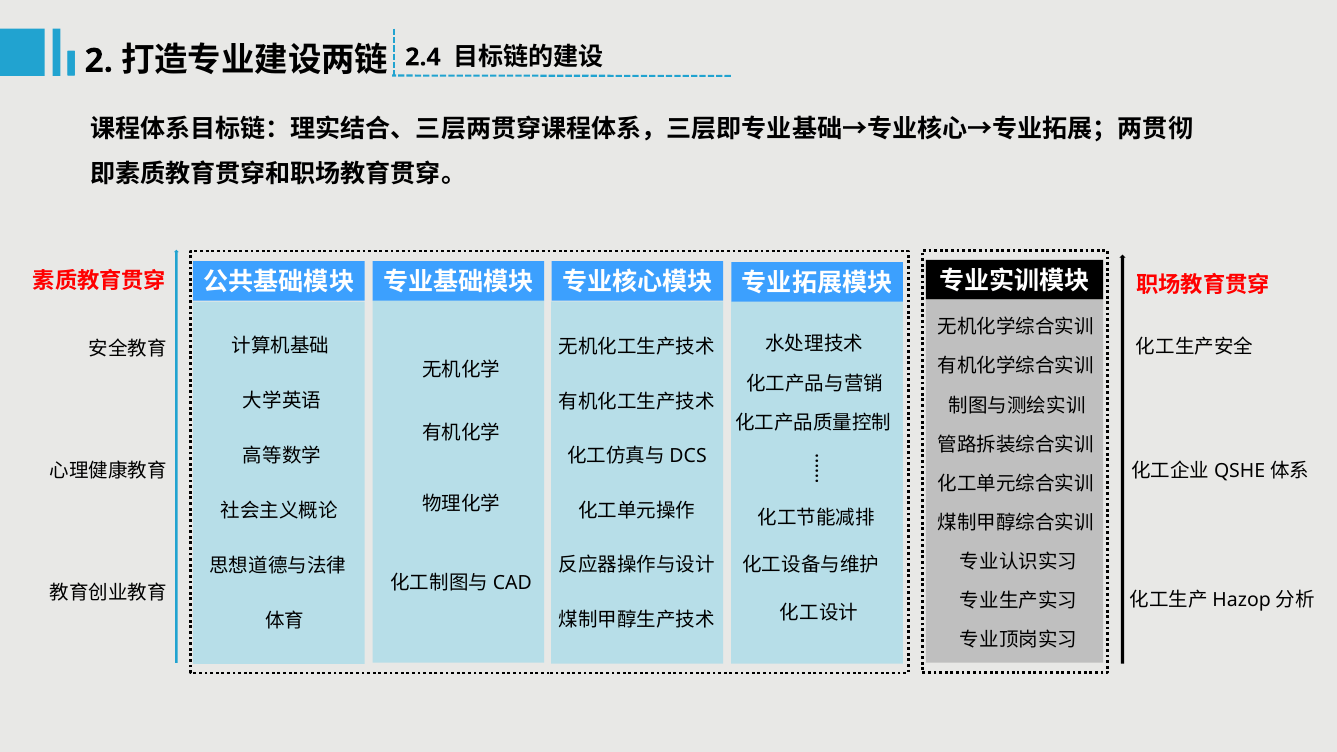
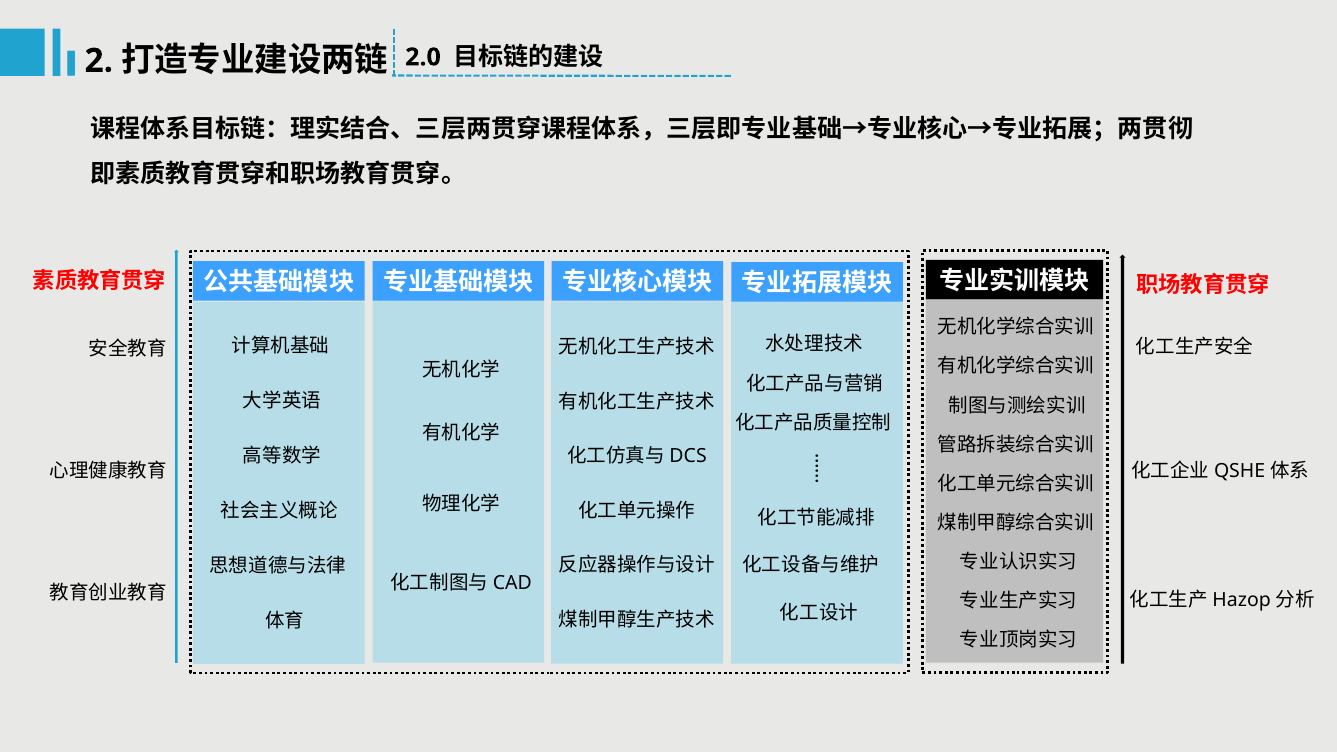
2.4: 2.4 -> 2.0
